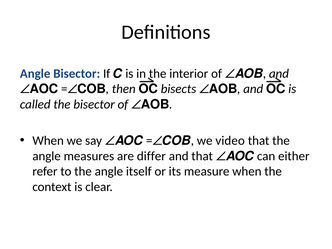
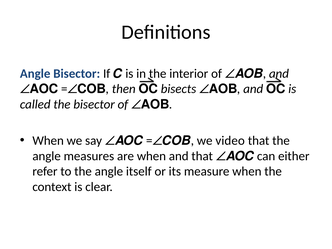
are differ: differ -> when
